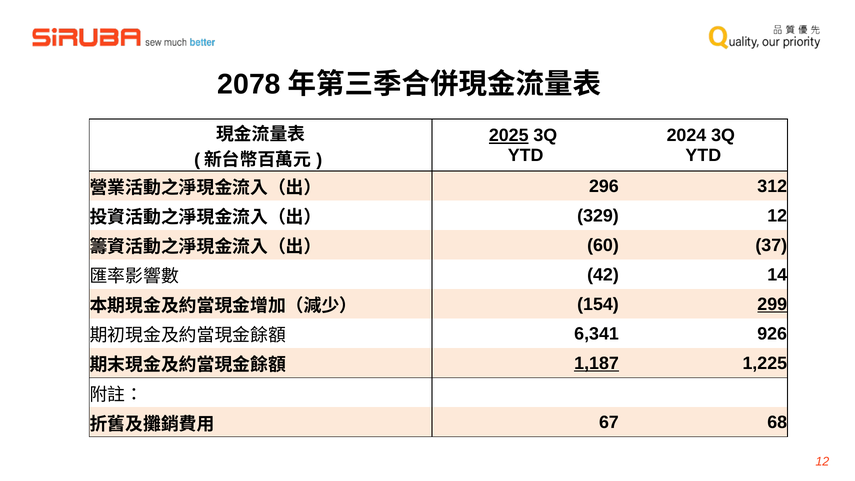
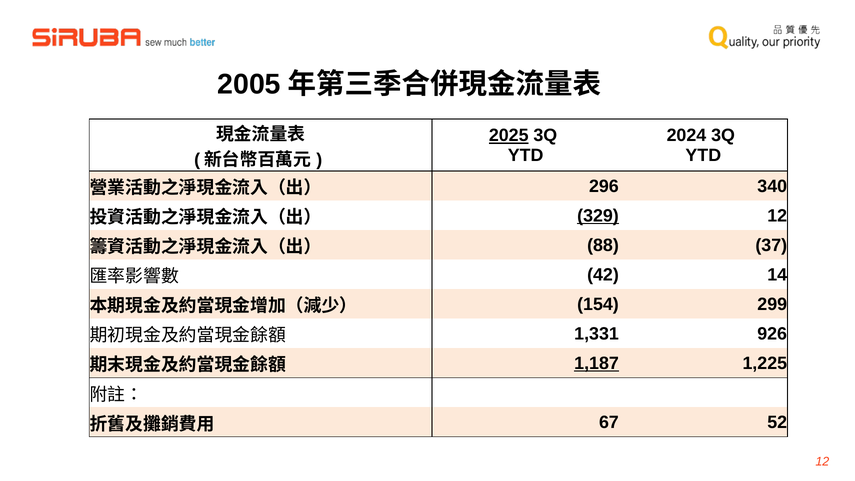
2078: 2078 -> 2005
312: 312 -> 340
329 underline: none -> present
60: 60 -> 88
299 underline: present -> none
6,341: 6,341 -> 1,331
68: 68 -> 52
